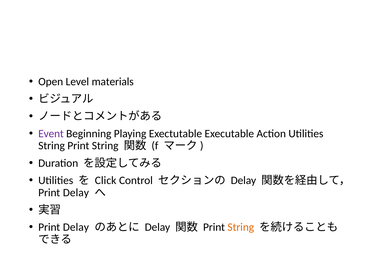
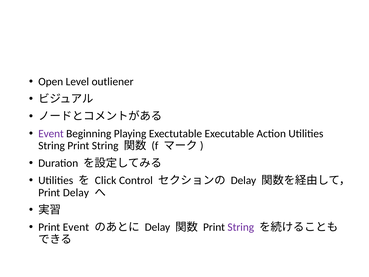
materials: materials -> outliener
Delay at (76, 227): Delay -> Event
String at (241, 227) colour: orange -> purple
